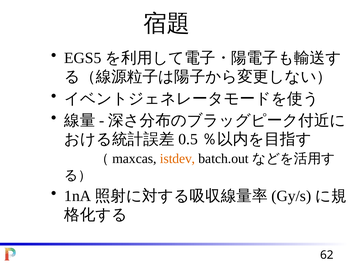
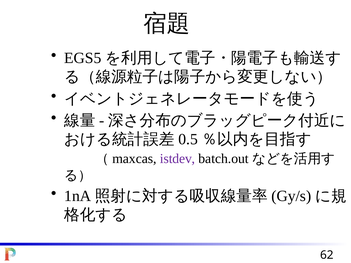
istdev colour: orange -> purple
